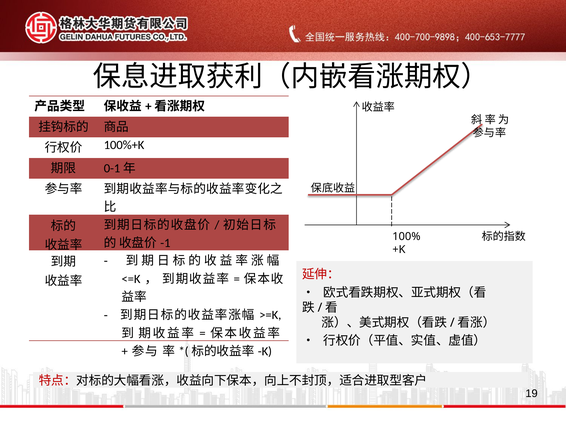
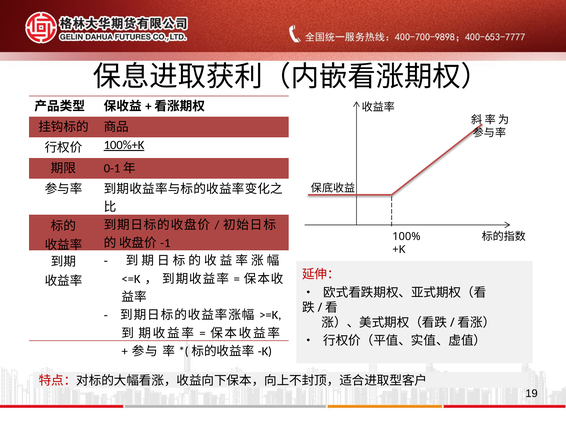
100%+K underline: none -> present
